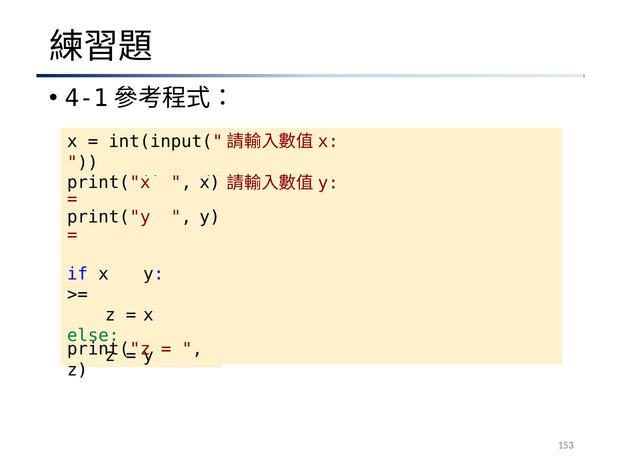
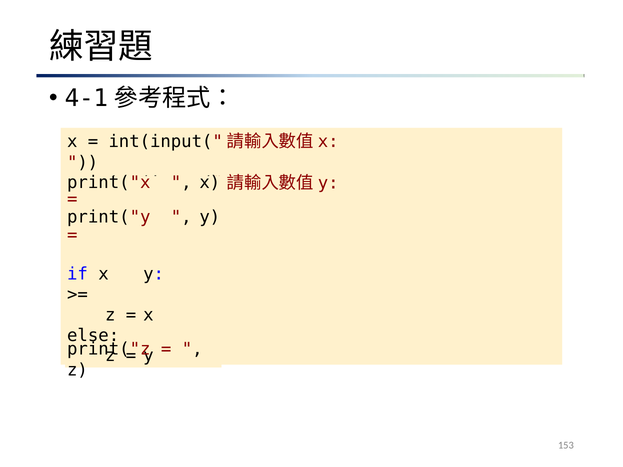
else colour: green -> black
